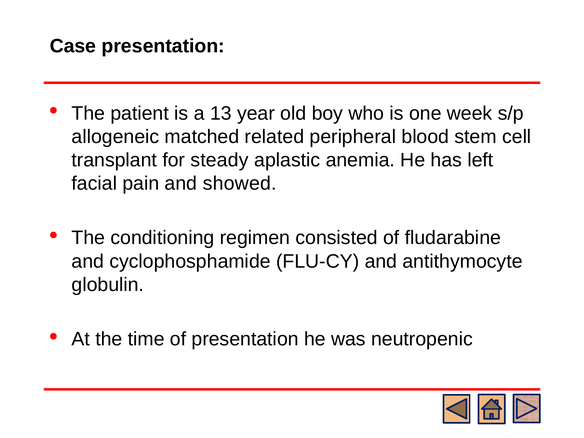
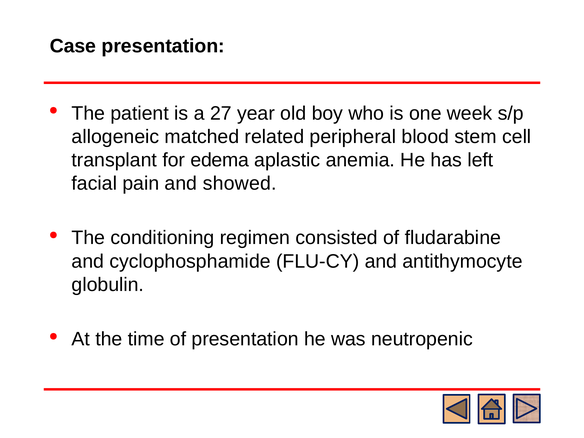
13: 13 -> 27
steady: steady -> edema
